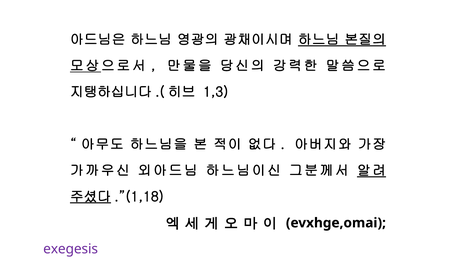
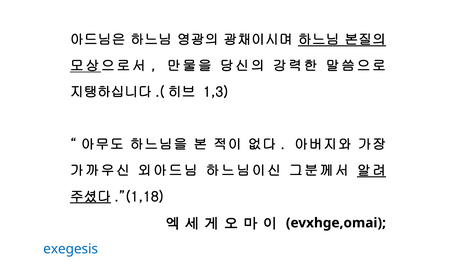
exegesis colour: purple -> blue
